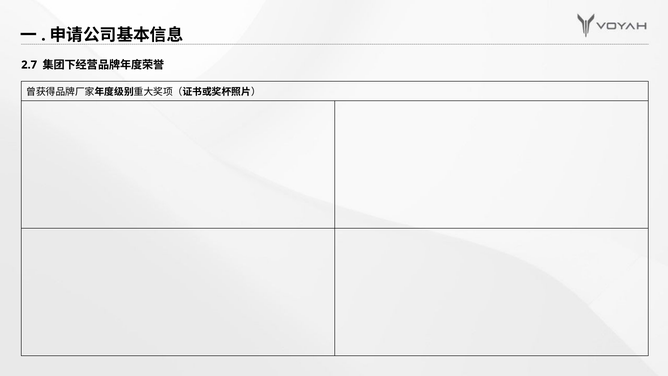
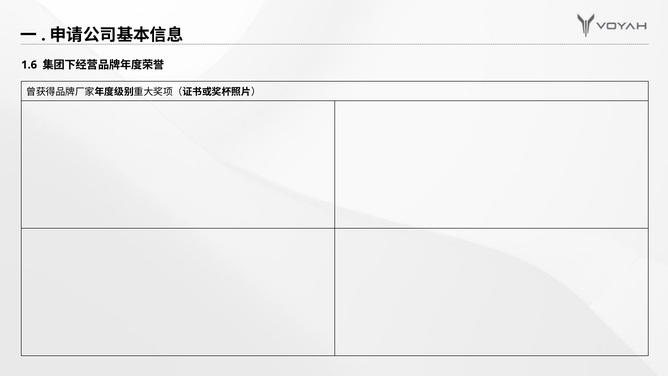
2.7: 2.7 -> 1.6
